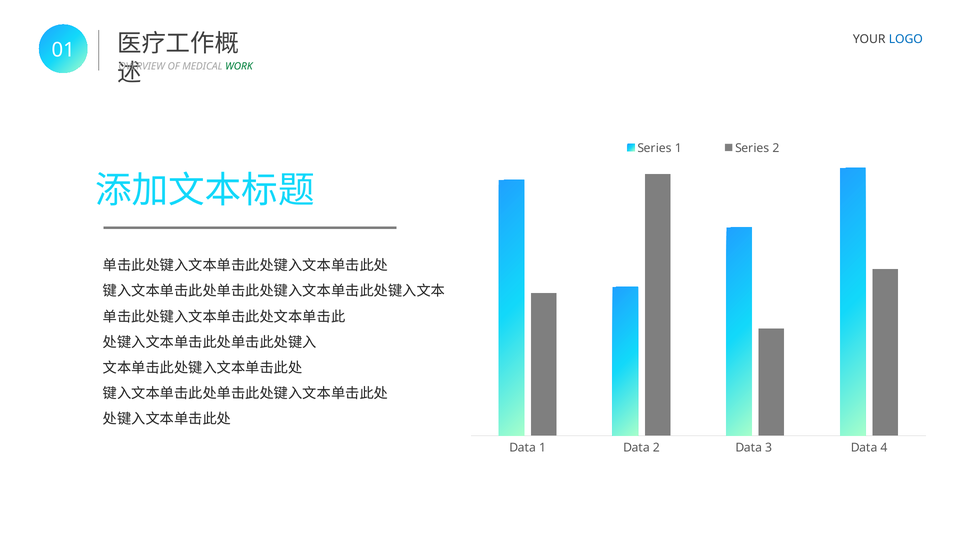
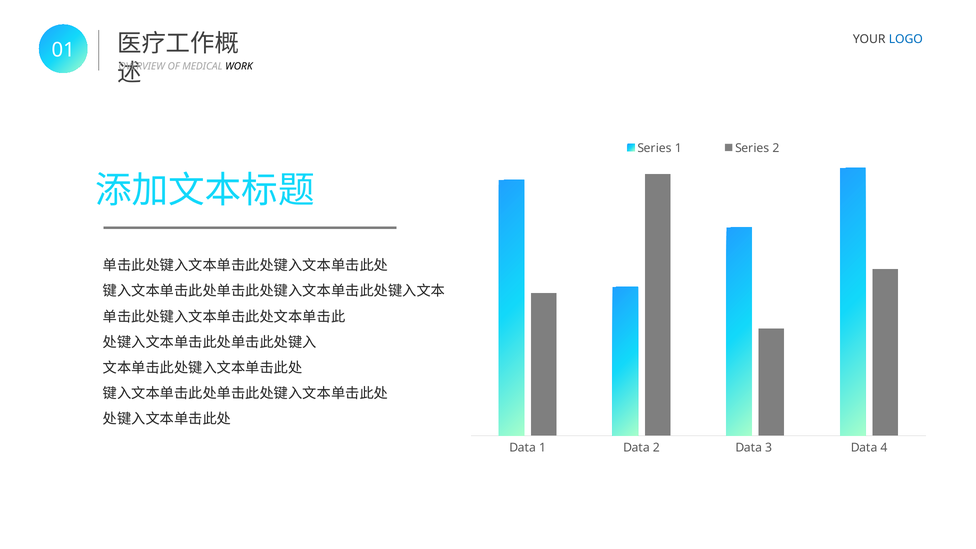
WORK colour: green -> black
